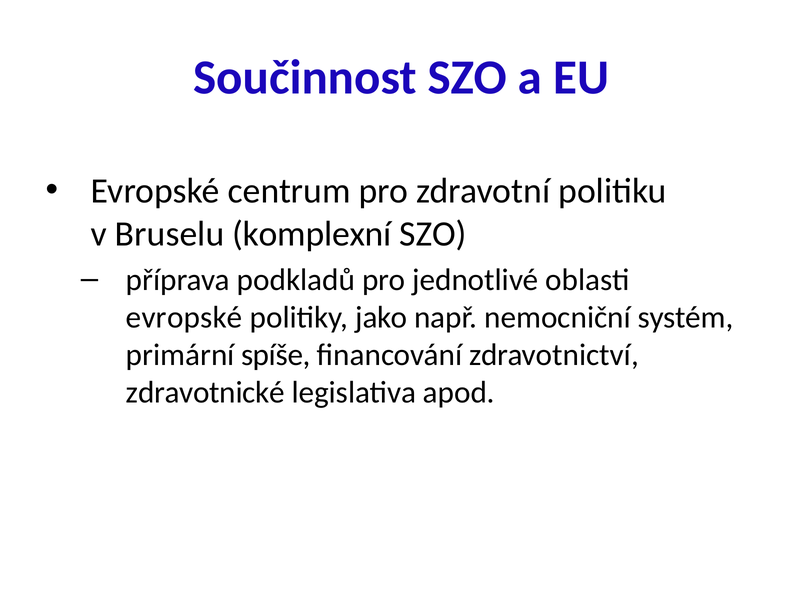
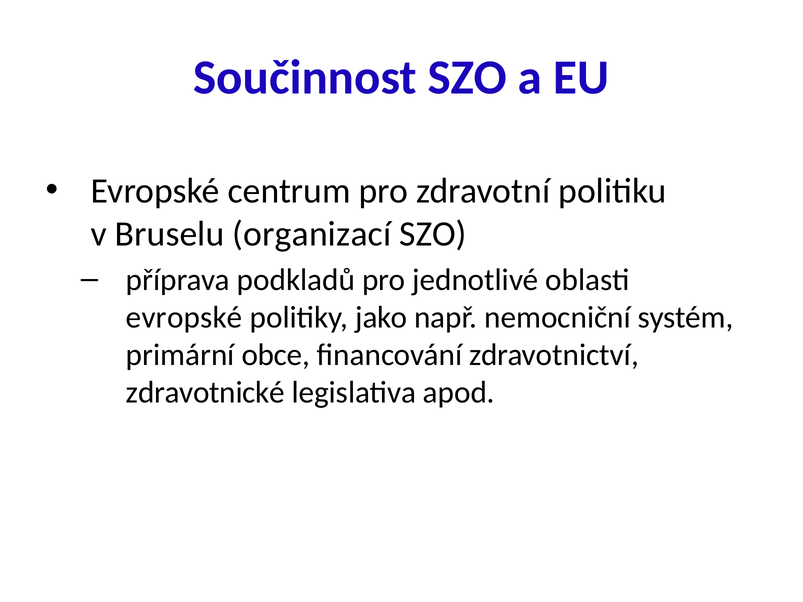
komplexní: komplexní -> organizací
spíše: spíše -> obce
